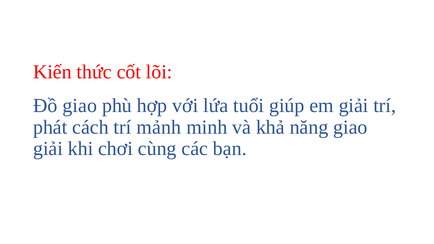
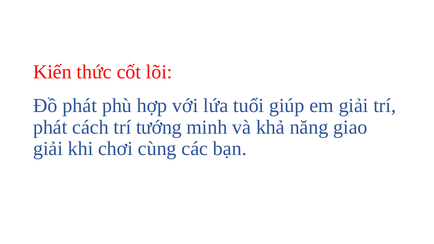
Đồ giao: giao -> phát
mảnh: mảnh -> tướng
